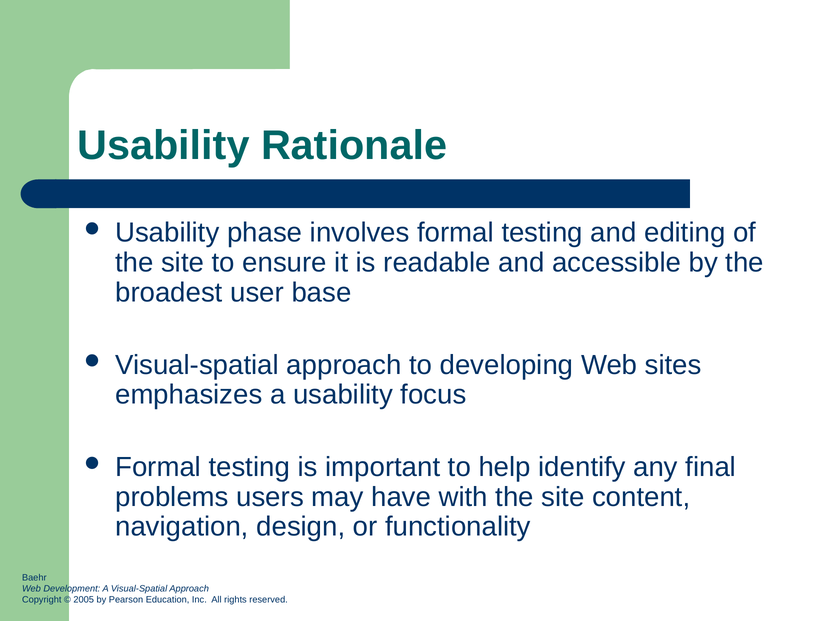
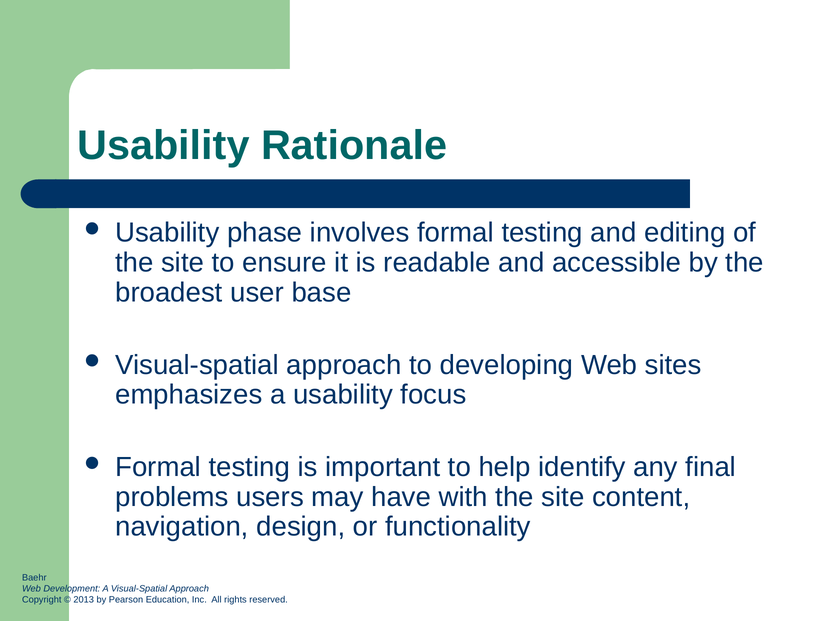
2005: 2005 -> 2013
